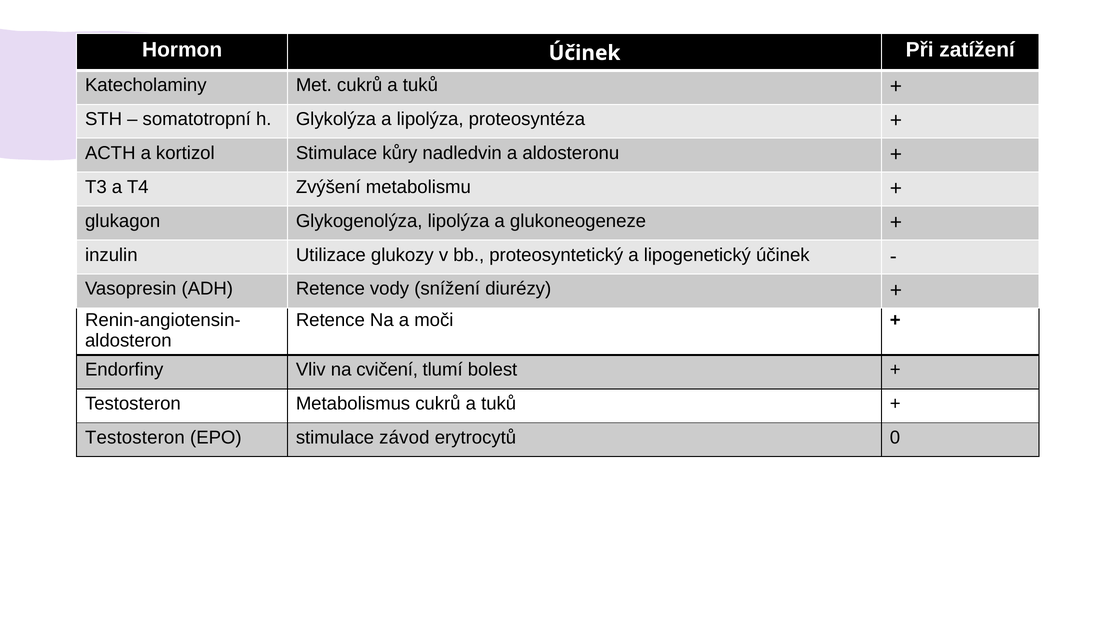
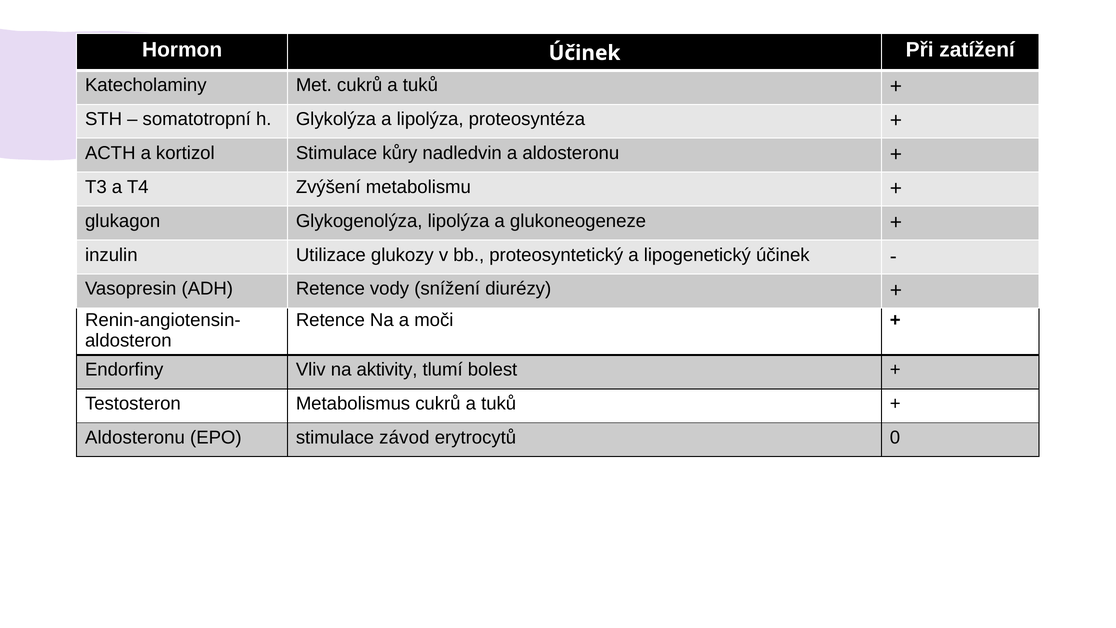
cvičení: cvičení -> aktivity
Testosteron at (135, 437): Testosteron -> Aldosteronu
